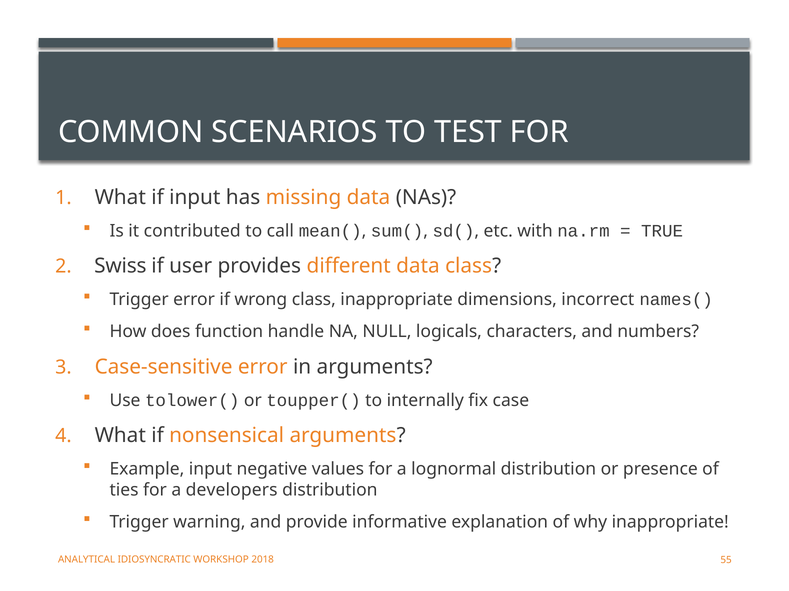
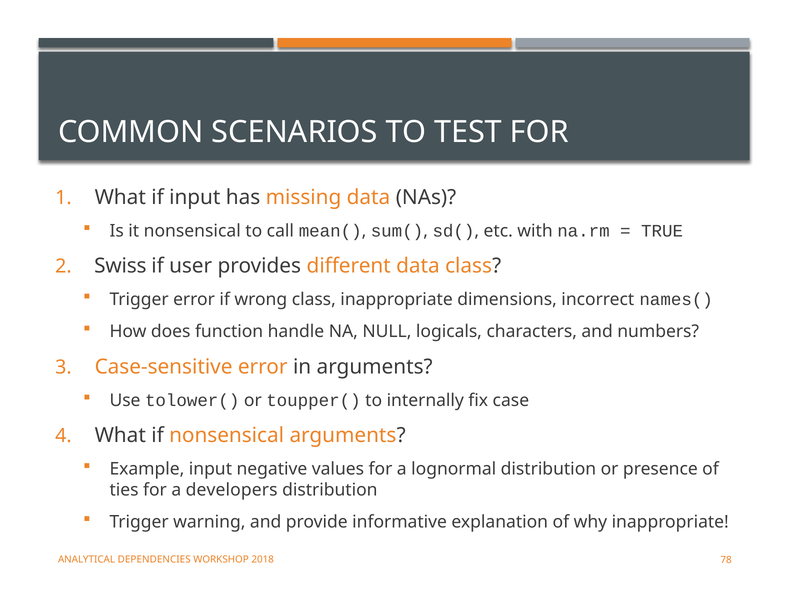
it contributed: contributed -> nonsensical
IDIOSYNCRATIC: IDIOSYNCRATIC -> DEPENDENCIES
55: 55 -> 78
